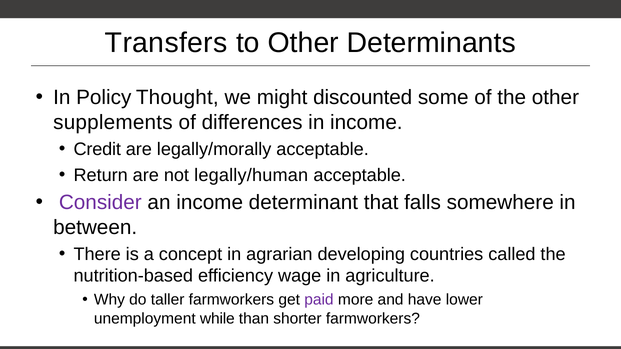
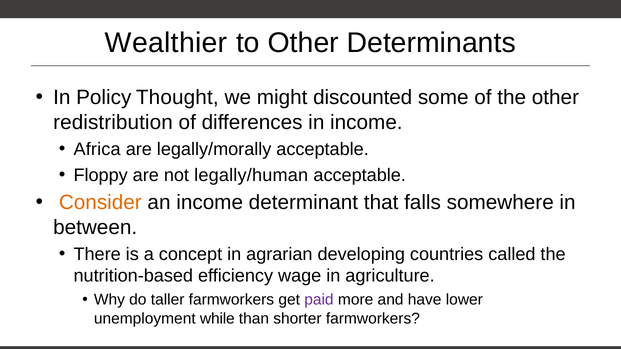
Transfers: Transfers -> Wealthier
supplements: supplements -> redistribution
Credit: Credit -> Africa
Return: Return -> Floppy
Consider colour: purple -> orange
